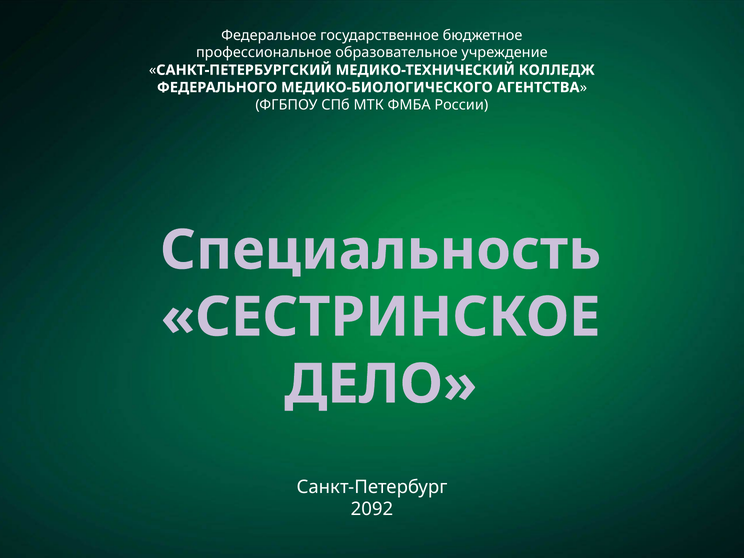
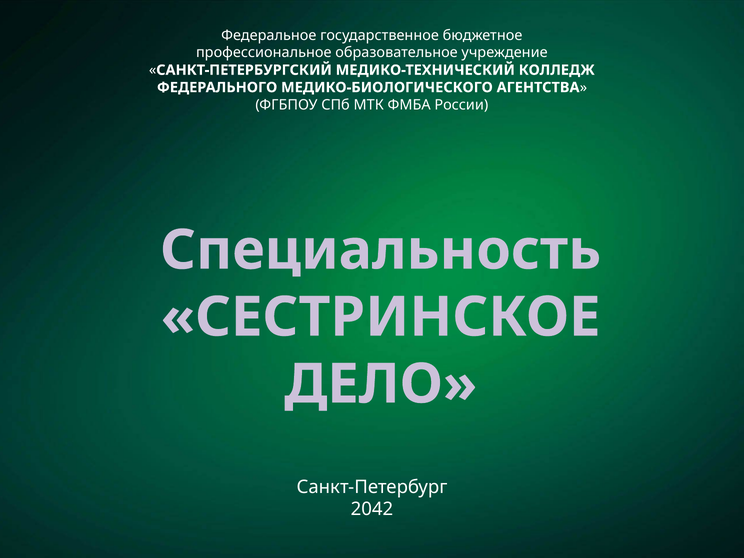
2092: 2092 -> 2042
